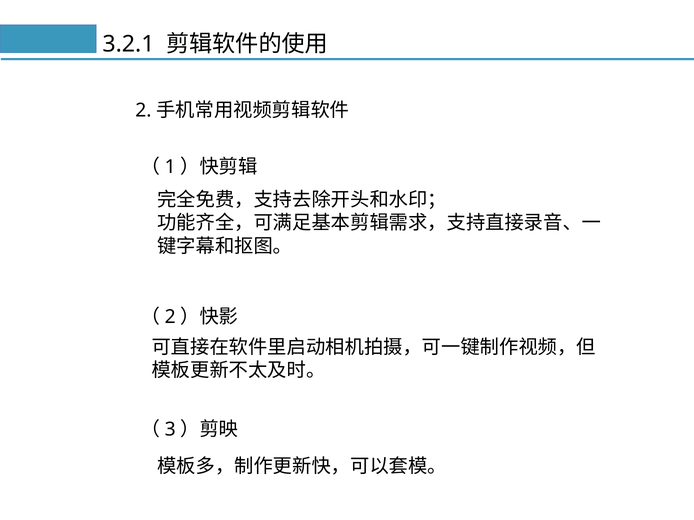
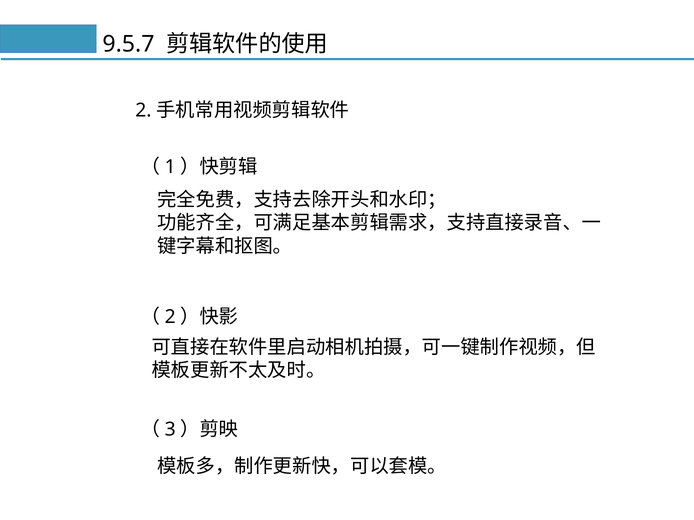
3.2.1: 3.2.1 -> 9.5.7
